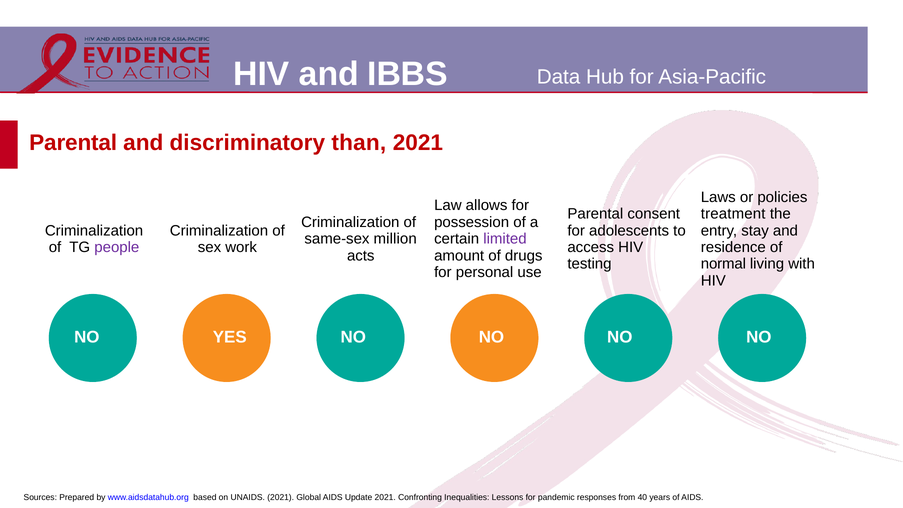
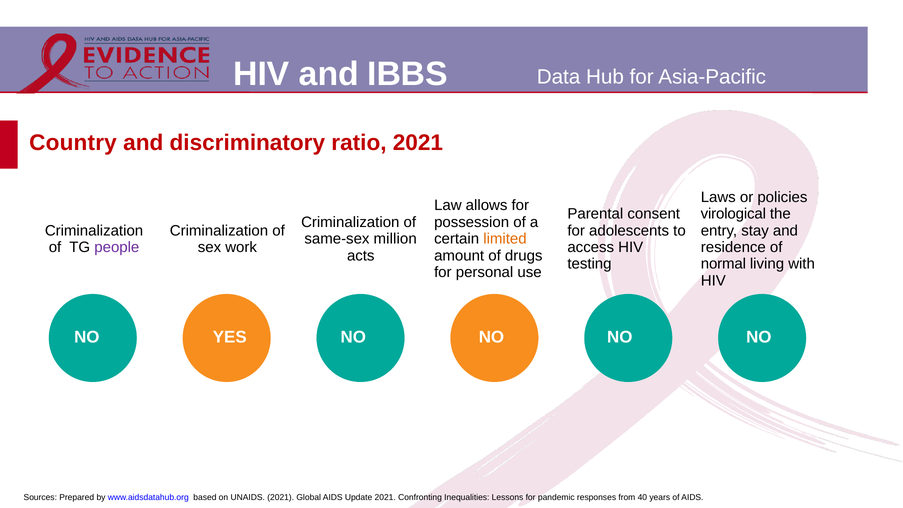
Parental at (73, 143): Parental -> Country
than: than -> ratio
treatment: treatment -> virological
limited colour: purple -> orange
